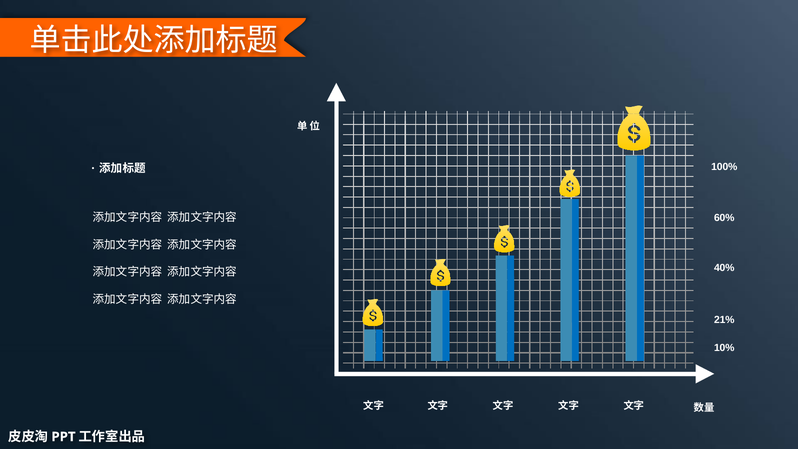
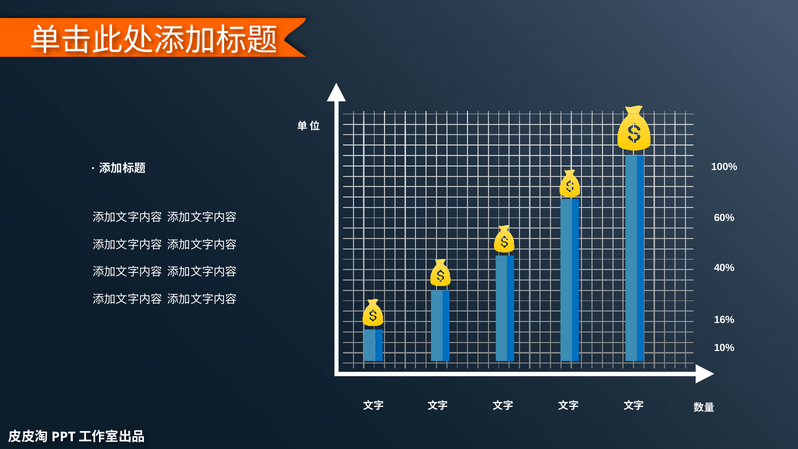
21%: 21% -> 16%
